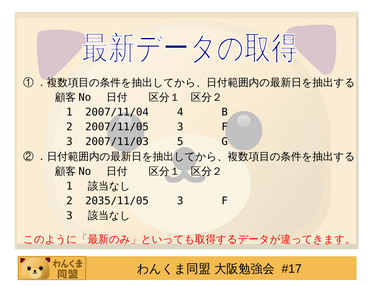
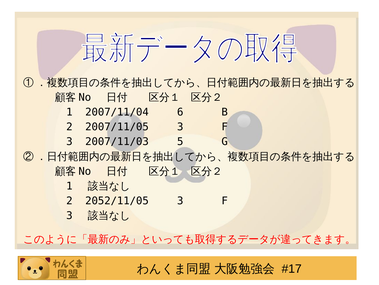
4: 4 -> 6
2035/11/05: 2035/11/05 -> 2052/11/05
